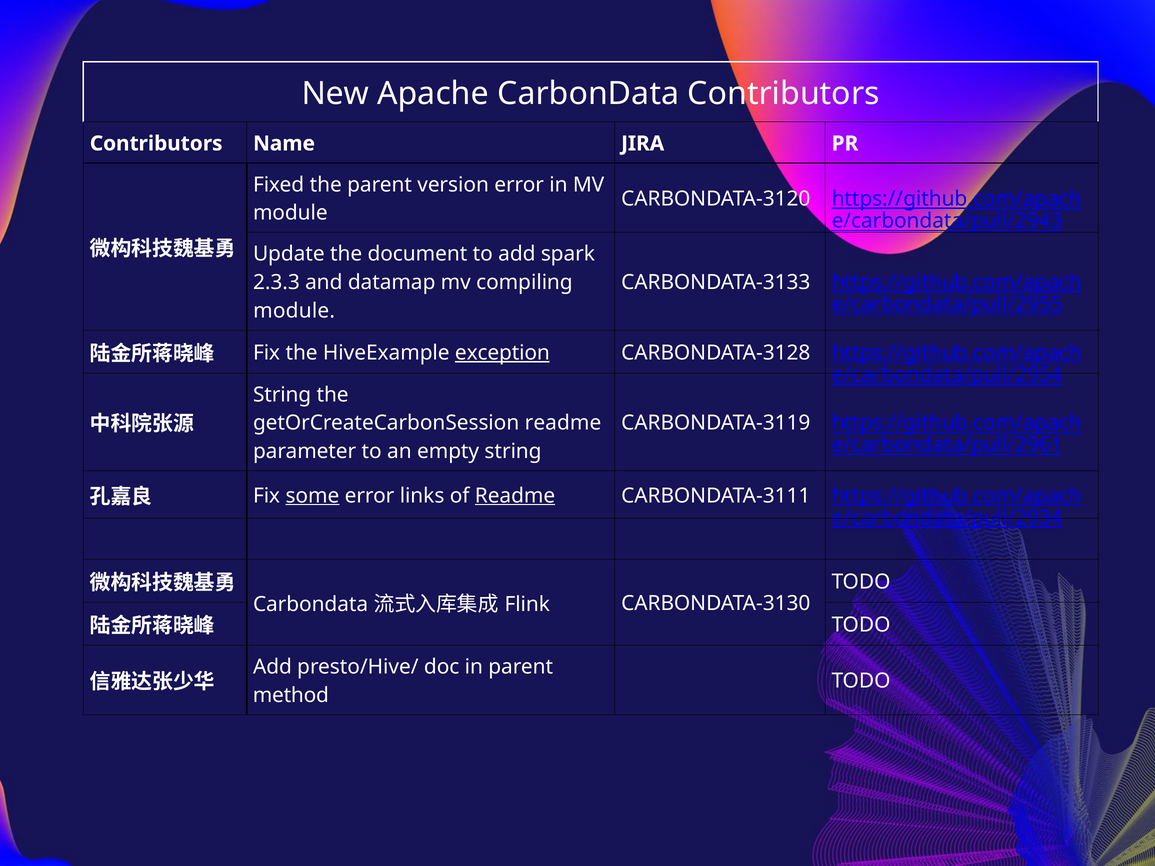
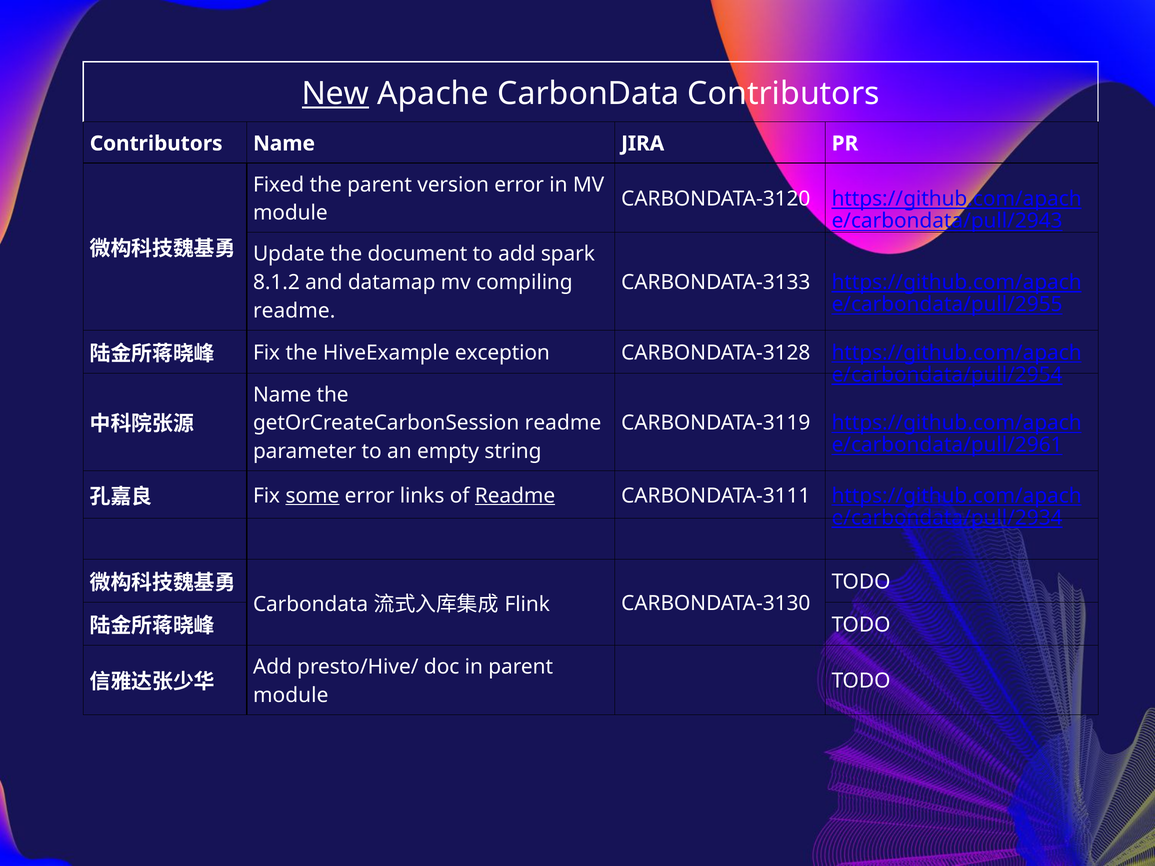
New underline: none -> present
2.3.3: 2.3.3 -> 8.1.2
module at (294, 311): module -> readme
exception underline: present -> none
String at (282, 395): String -> Name
method at (291, 695): method -> module
